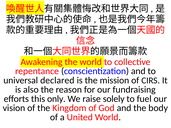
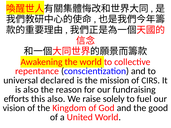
this only: only -> also
body: body -> good
